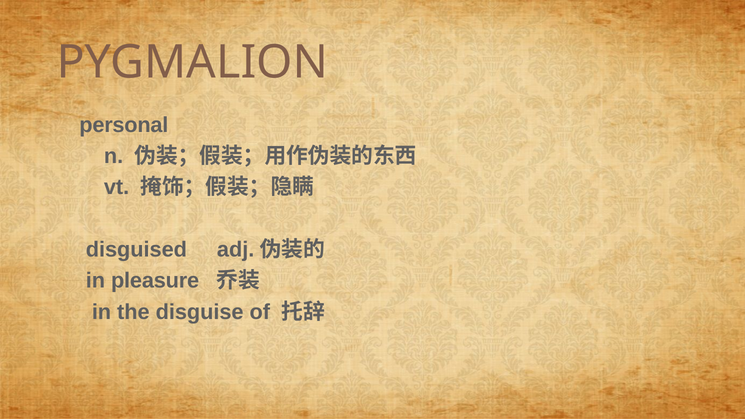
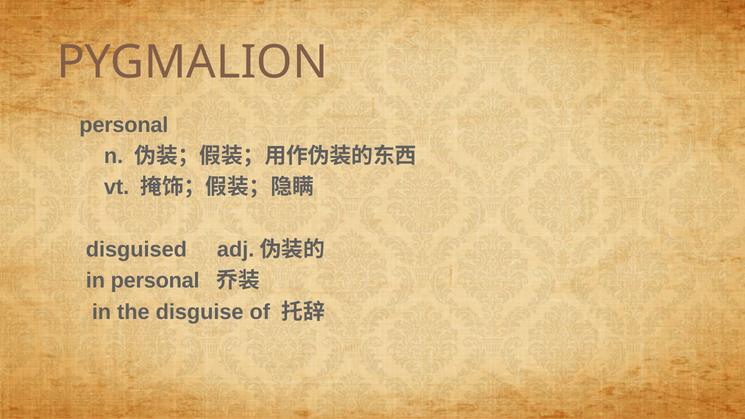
in pleasure: pleasure -> personal
